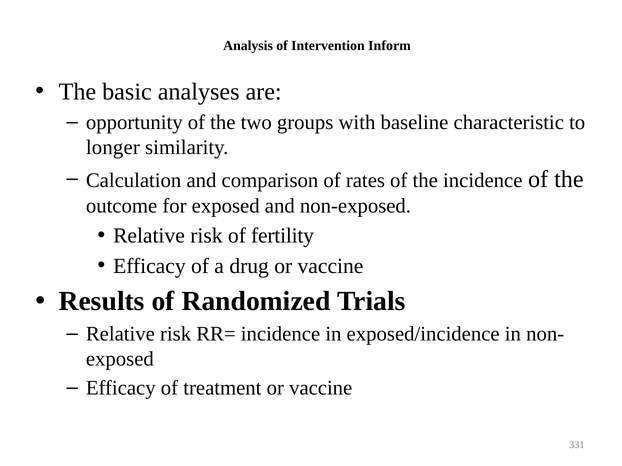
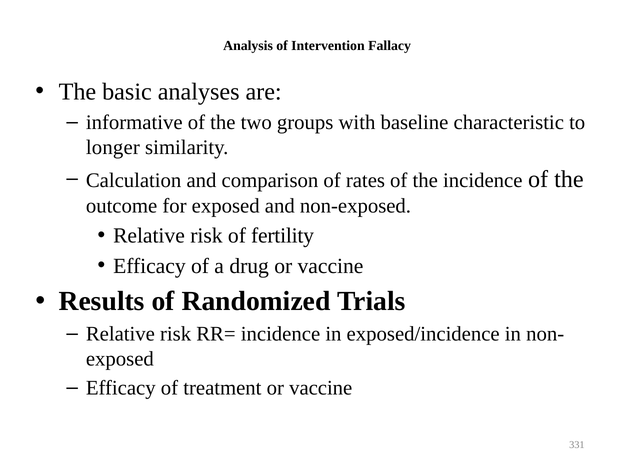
Inform: Inform -> Fallacy
opportunity: opportunity -> informative
